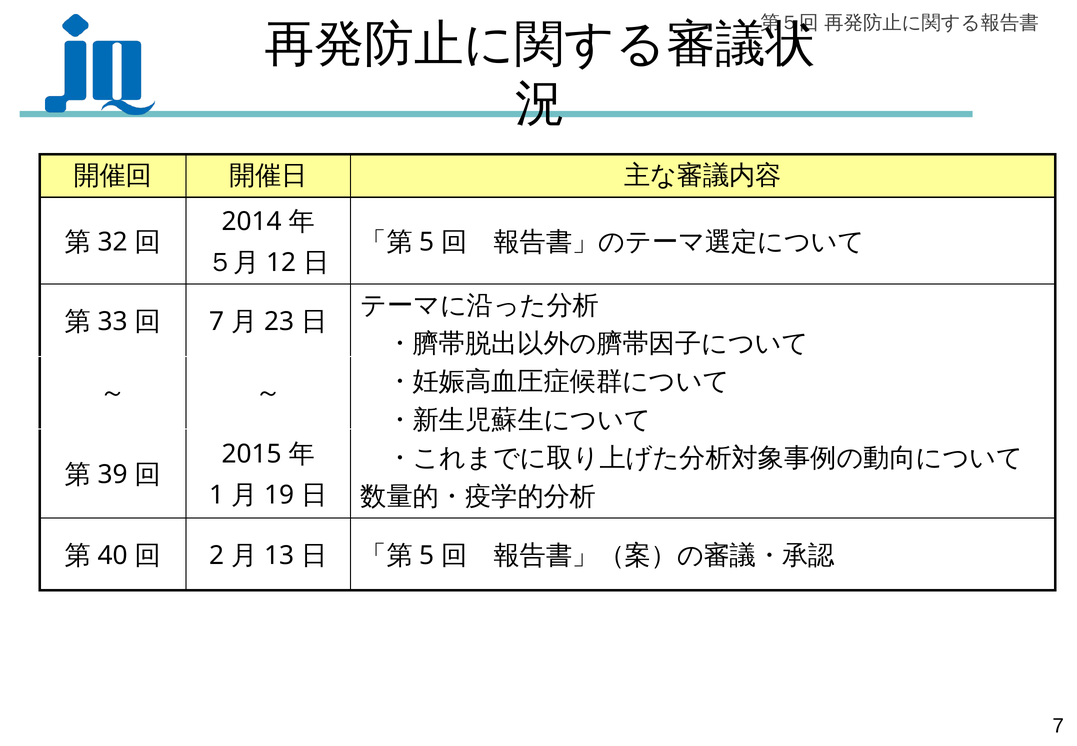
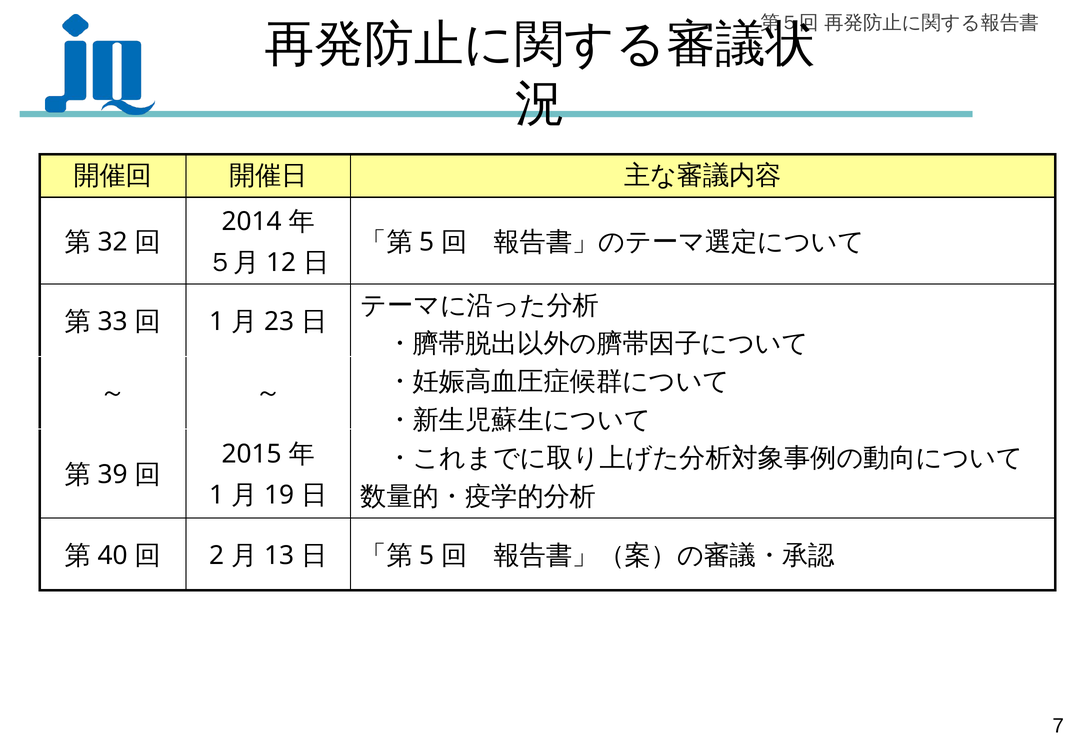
7 at (217, 322): 7 -> 1
